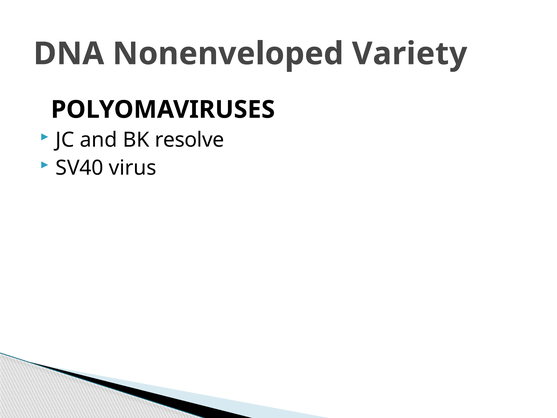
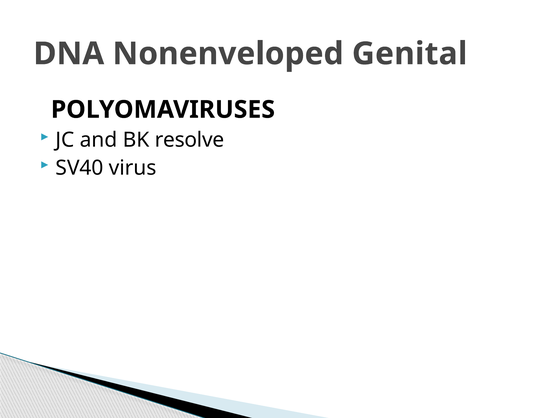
Variety: Variety -> Genital
